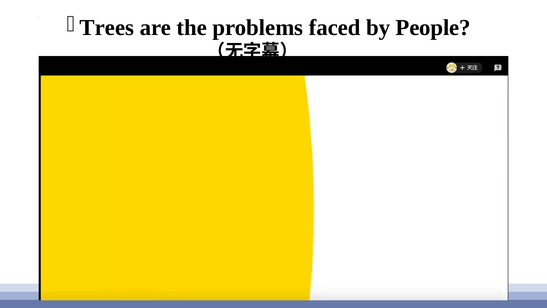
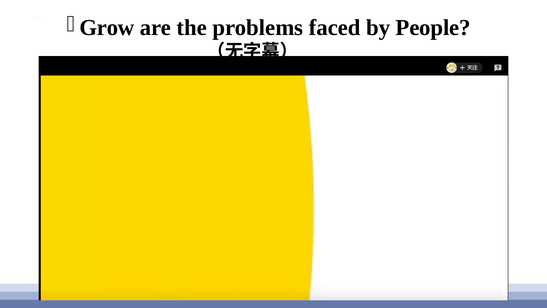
Trees: Trees -> Grow
